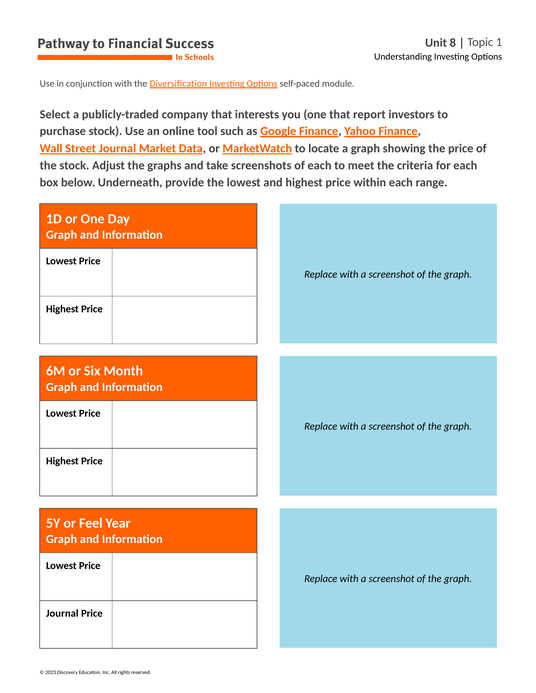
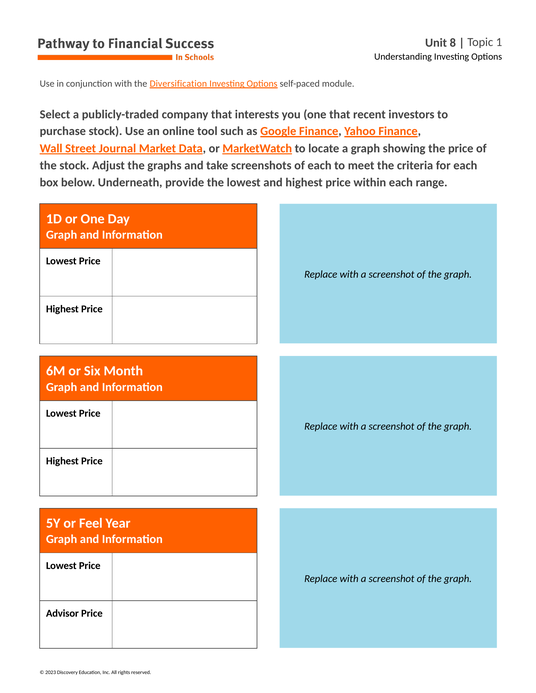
report: report -> recent
Journal at (62, 614): Journal -> Advisor
